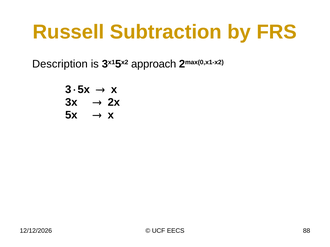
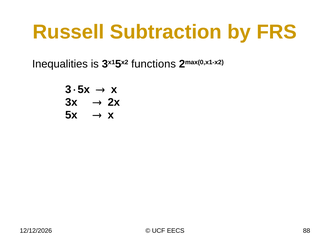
Description: Description -> Inequalities
approach: approach -> functions
